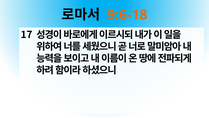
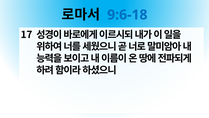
9:6-18 colour: orange -> blue
